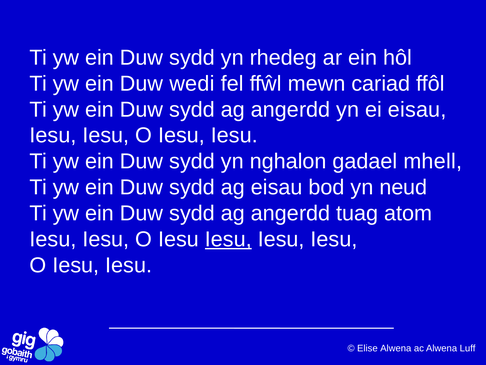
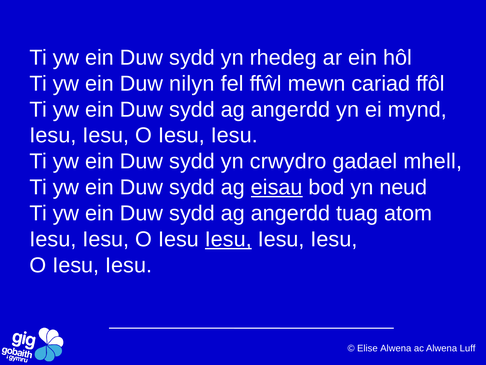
wedi: wedi -> nilyn
ei eisau: eisau -> mynd
nghalon: nghalon -> crwydro
eisau at (277, 187) underline: none -> present
